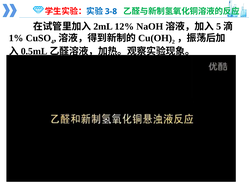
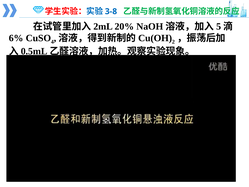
12%: 12% -> 20%
1%: 1% -> 6%
